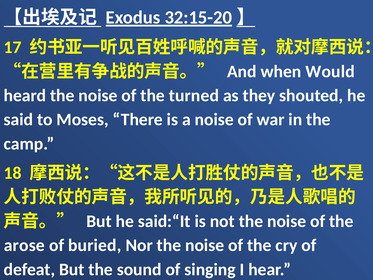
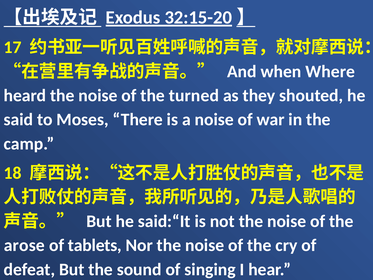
Would: Would -> Where
buried: buried -> tablets
